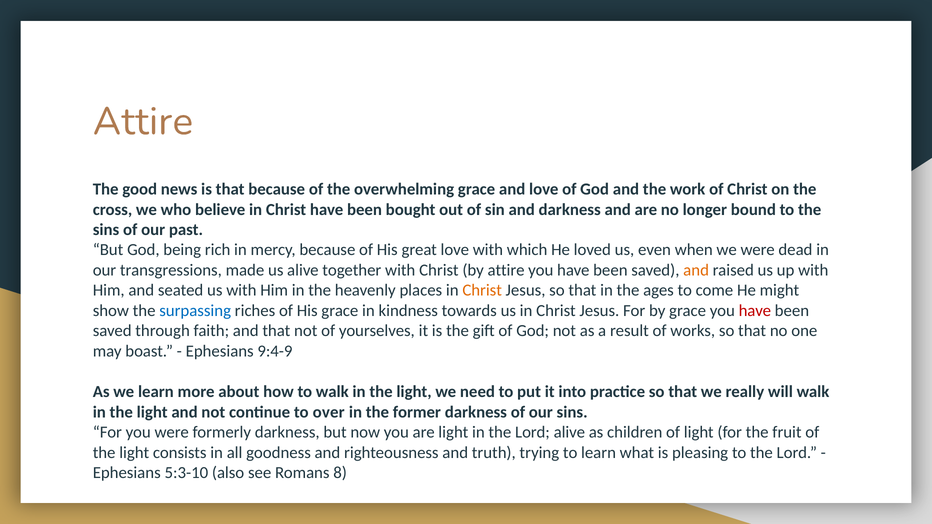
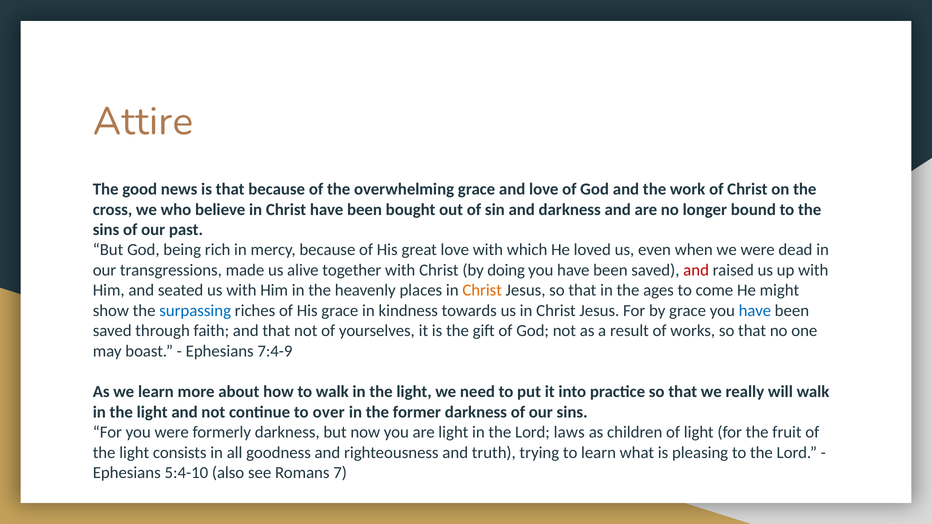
by attire: attire -> doing
and at (696, 270) colour: orange -> red
have at (755, 311) colour: red -> blue
9:4-9: 9:4-9 -> 7:4-9
Lord alive: alive -> laws
5:3-10: 5:3-10 -> 5:4-10
8: 8 -> 7
